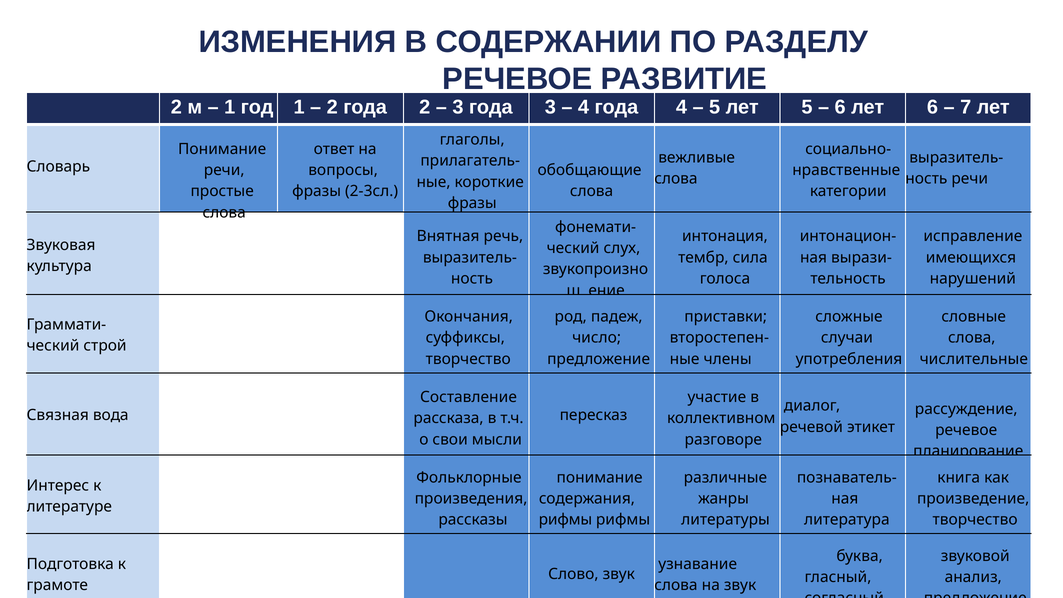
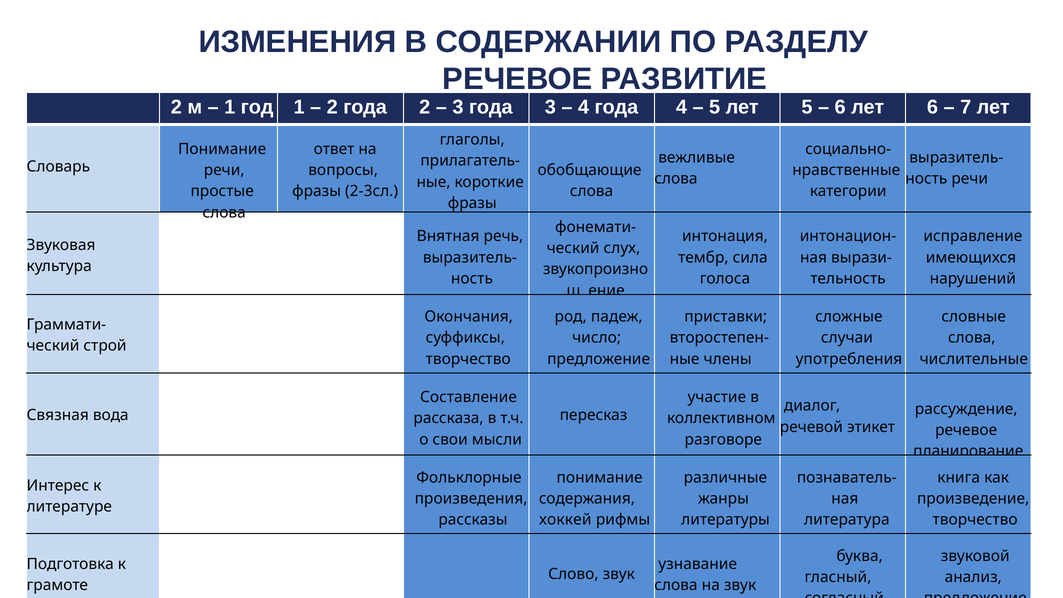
рифмы at (565, 520): рифмы -> хоккей
